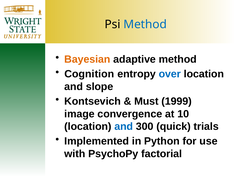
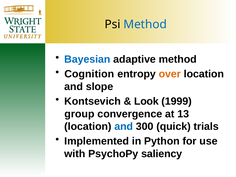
Bayesian colour: orange -> blue
over colour: blue -> orange
Must: Must -> Look
image: image -> group
10: 10 -> 13
factorial: factorial -> saliency
